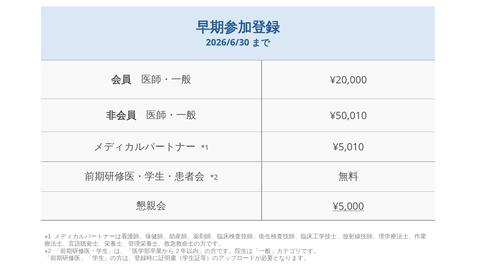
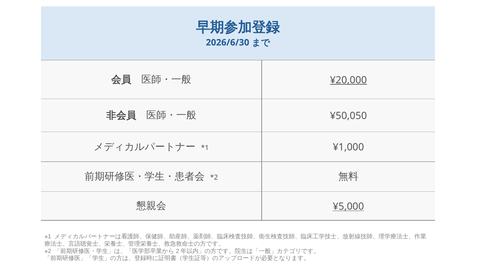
¥20,000 underline: none -> present
¥50,010: ¥50,010 -> ¥50,050
¥5,010: ¥5,010 -> ¥1,000
